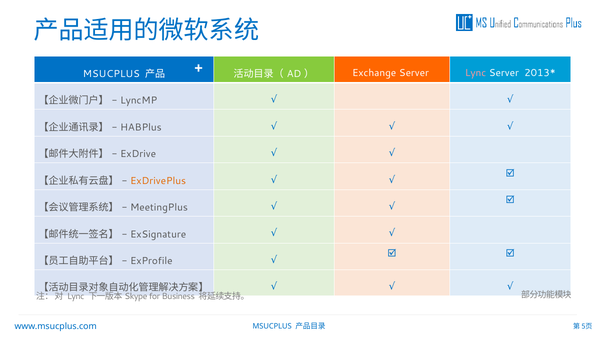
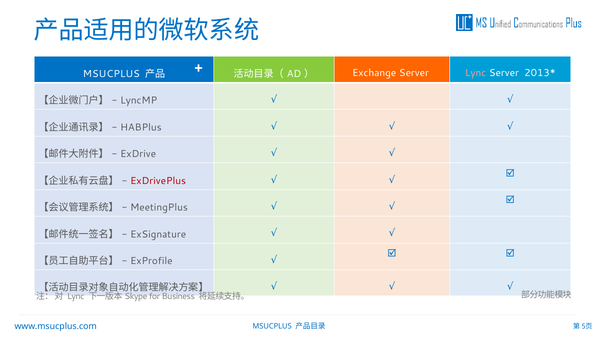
ExDrivePlus colour: orange -> red
